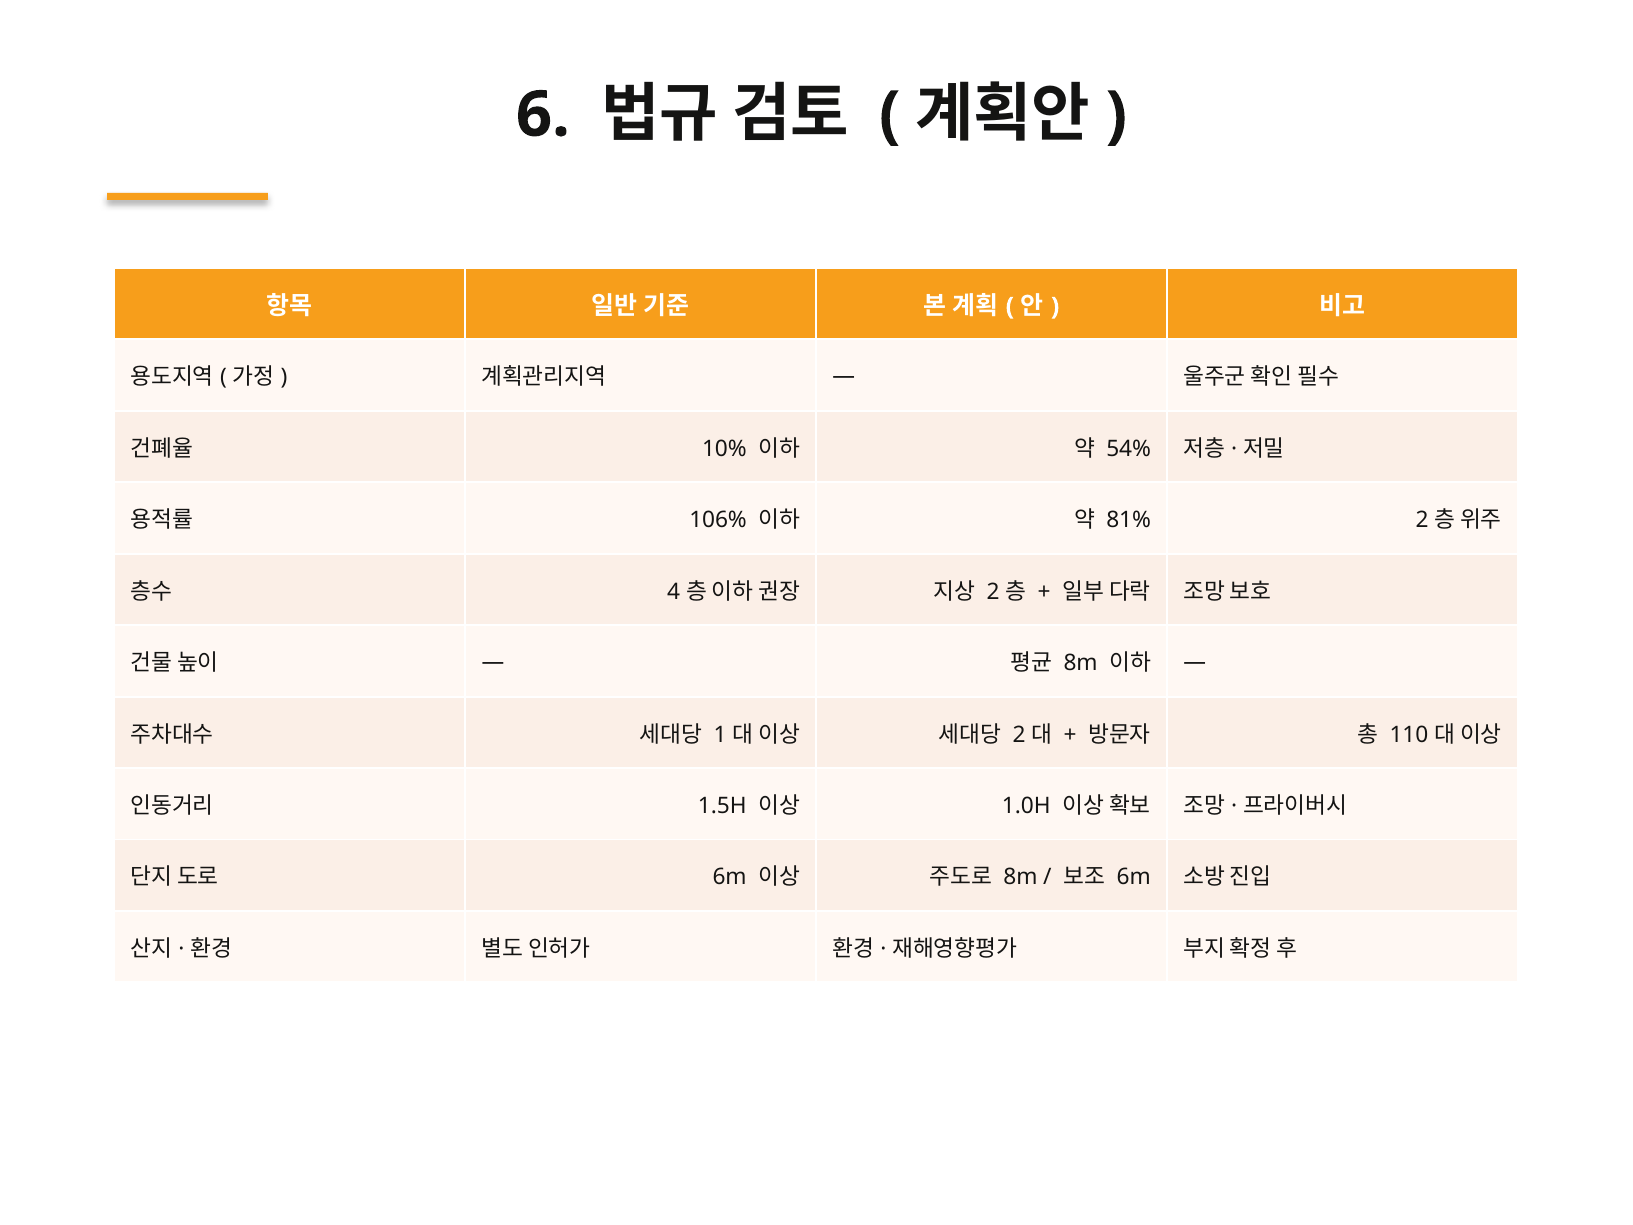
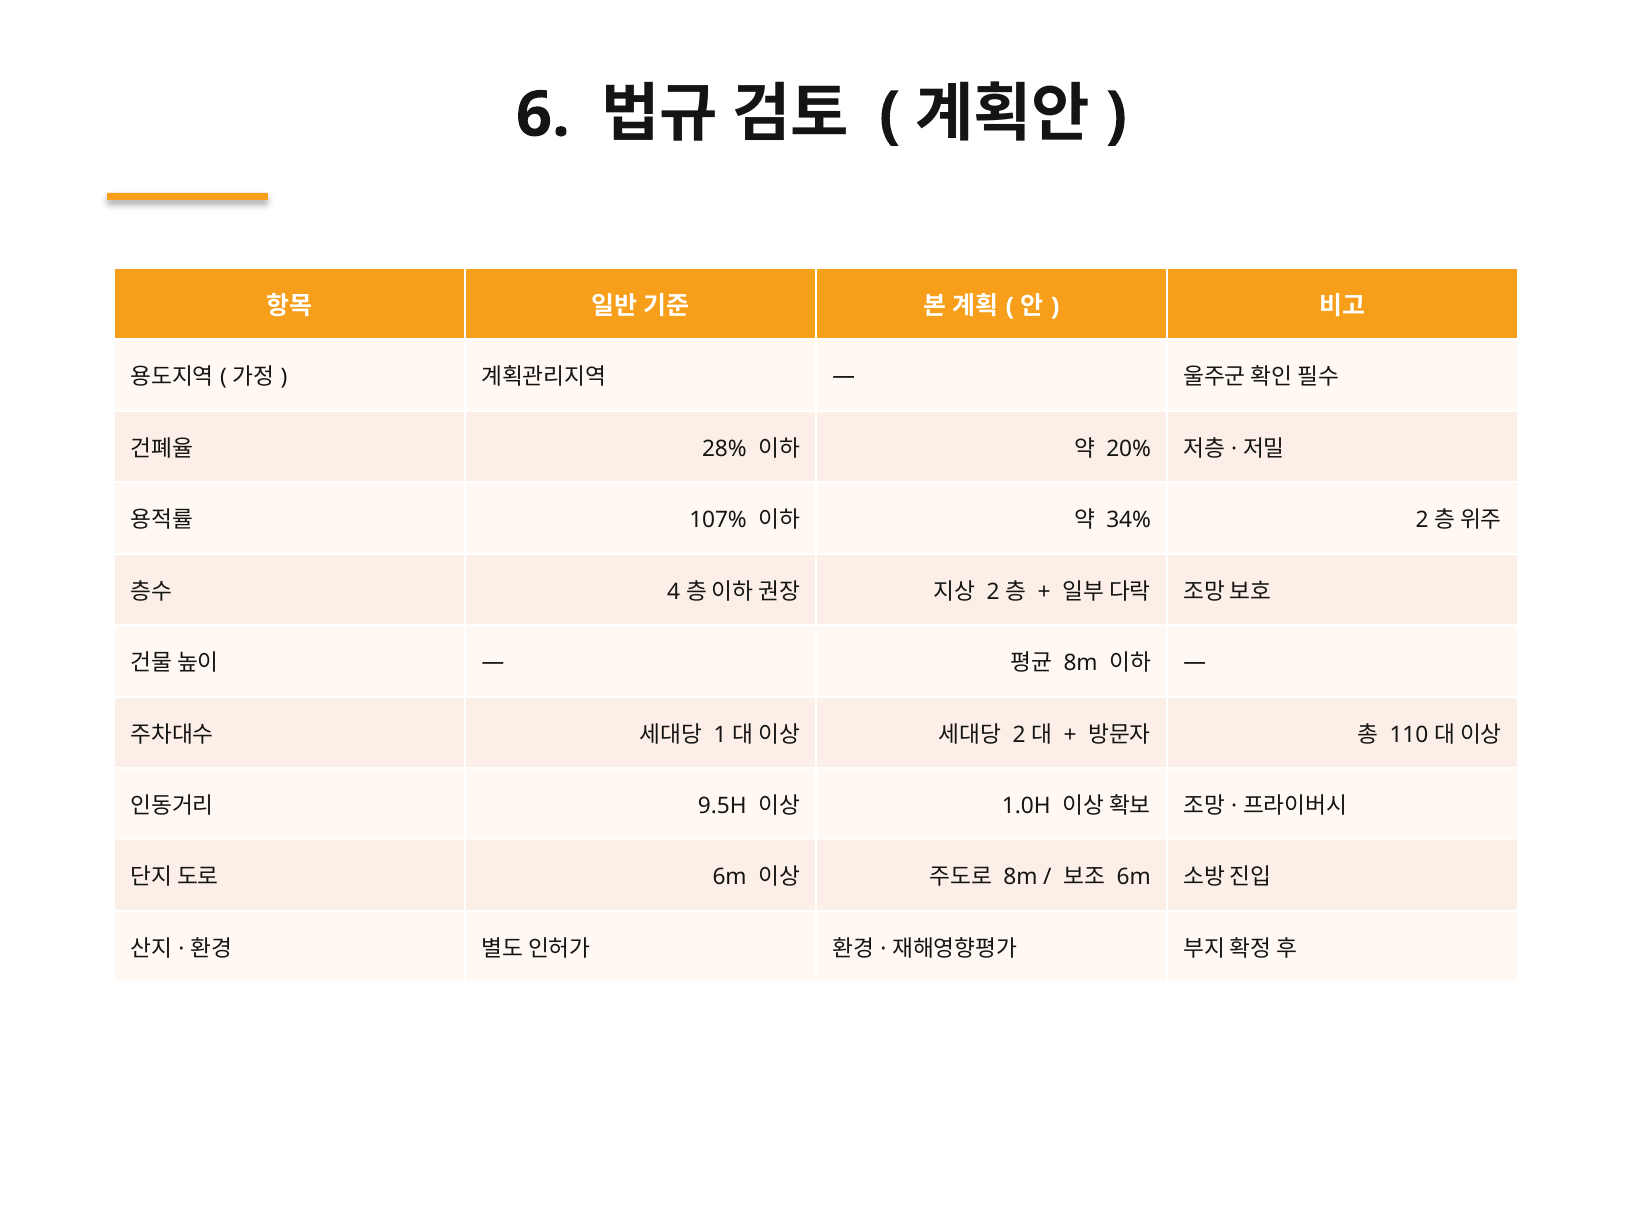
10%: 10% -> 28%
54%: 54% -> 20%
106%: 106% -> 107%
81%: 81% -> 34%
1.5H: 1.5H -> 9.5H
